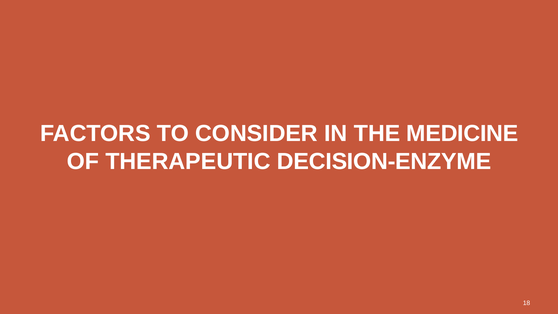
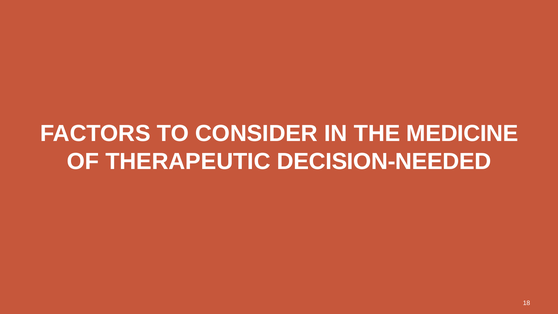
DECISION-ENZYME: DECISION-ENZYME -> DECISION-NEEDED
